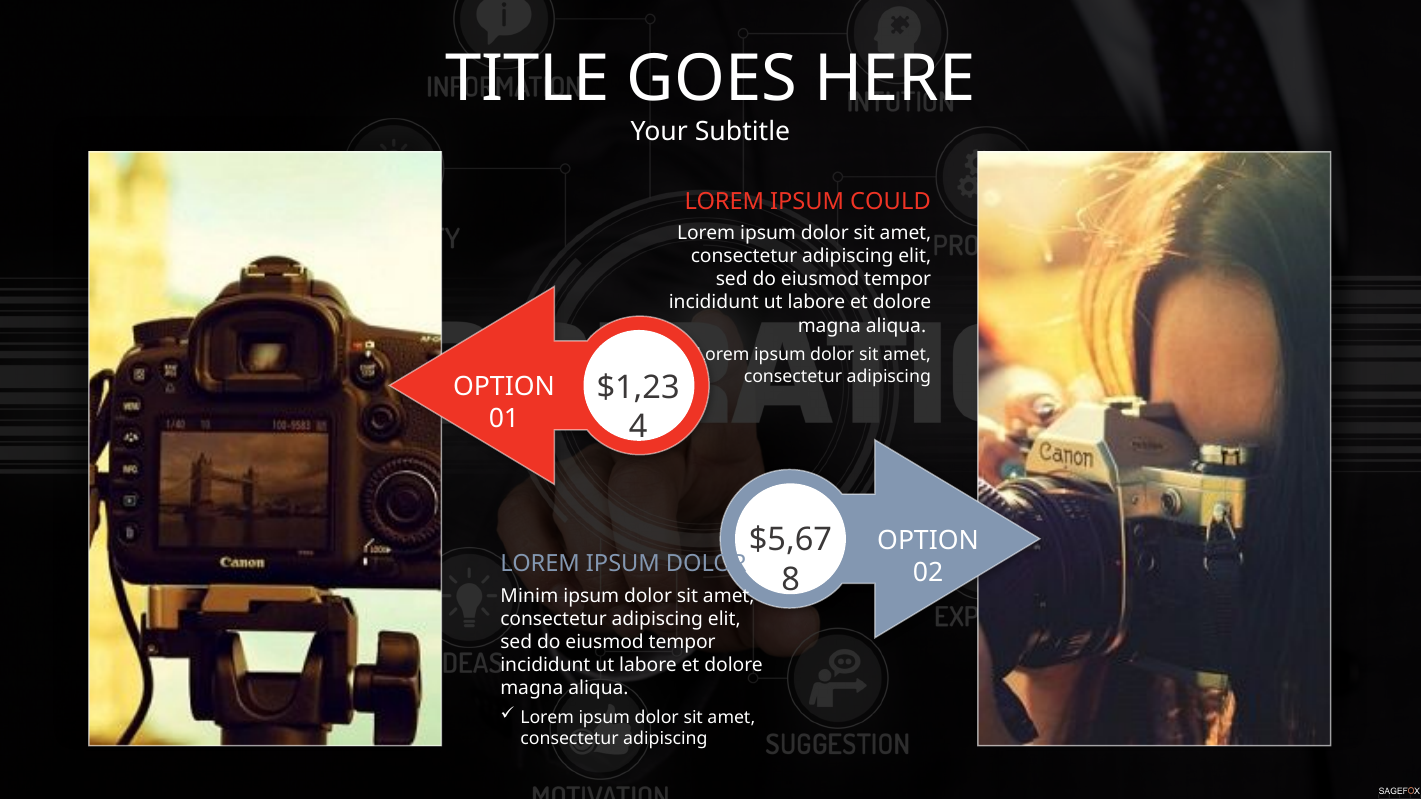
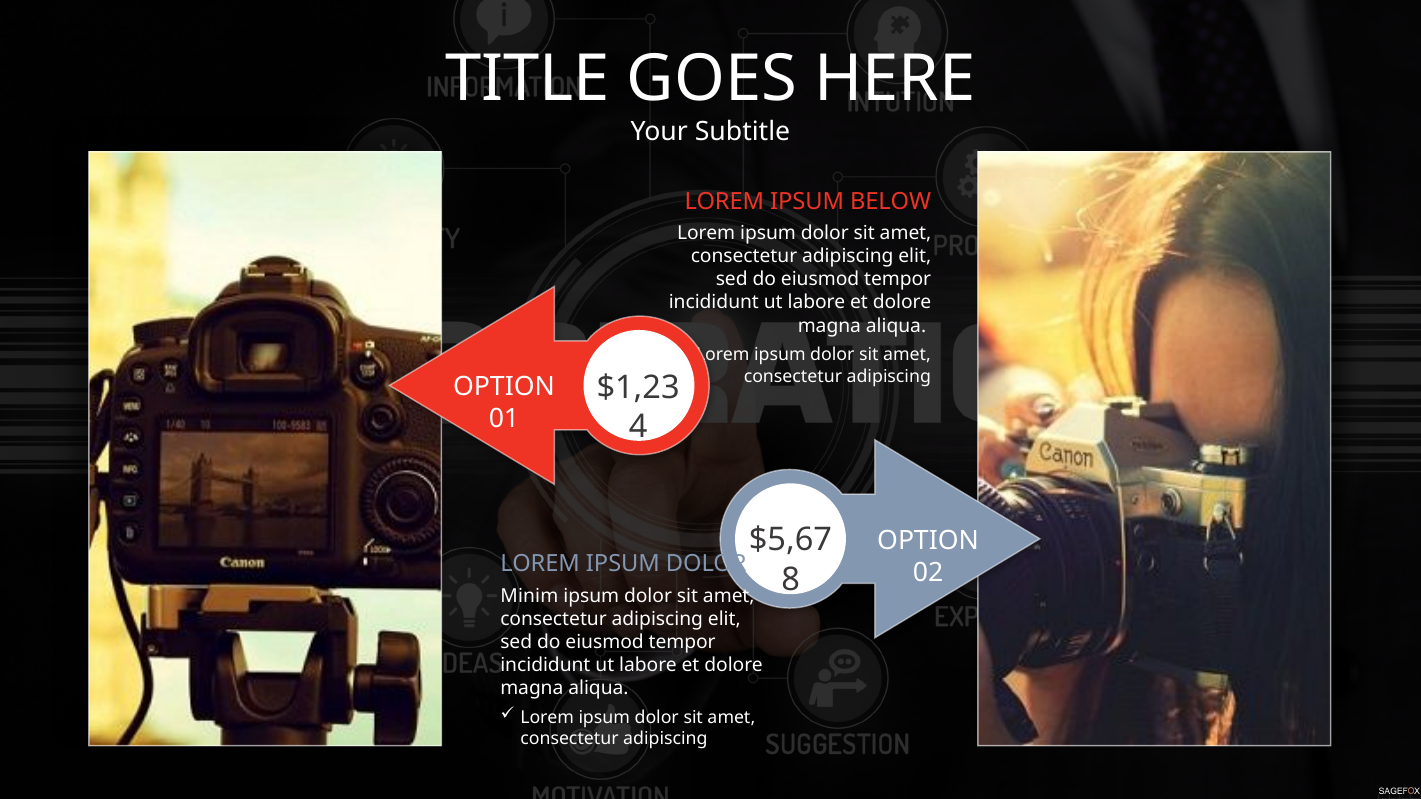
COULD: COULD -> BELOW
